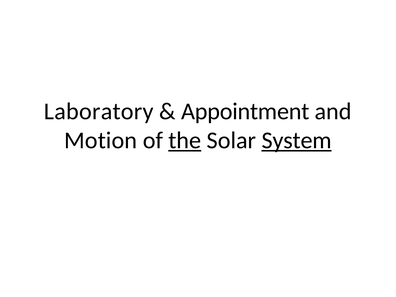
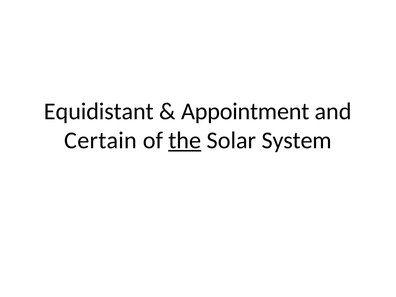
Laboratory: Laboratory -> Equidistant
Motion: Motion -> Certain
System underline: present -> none
